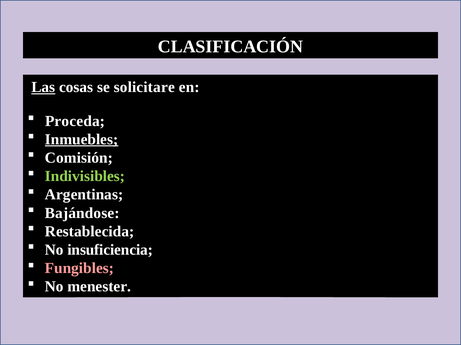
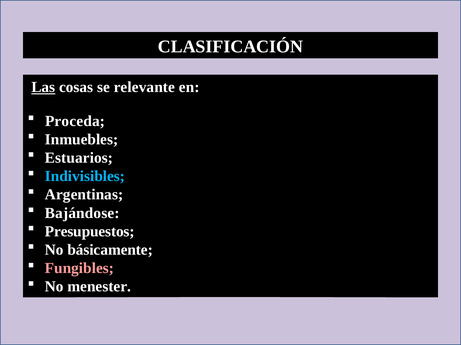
solicitare: solicitare -> relevante
Inmuebles underline: present -> none
Comisión: Comisión -> Estuarios
Indivisibles colour: light green -> light blue
Restablecida: Restablecida -> Presupuestos
insuficiencia: insuficiencia -> básicamente
